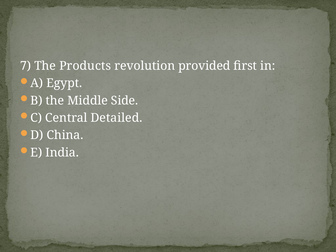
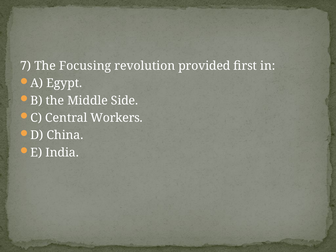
Products: Products -> Focusing
Detailed: Detailed -> Workers
